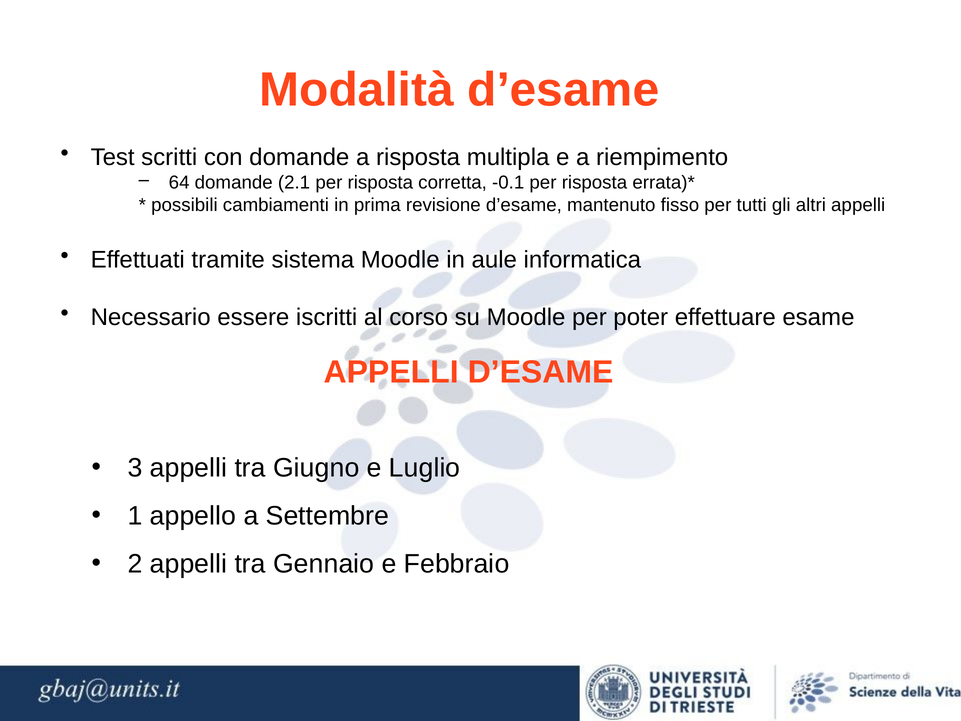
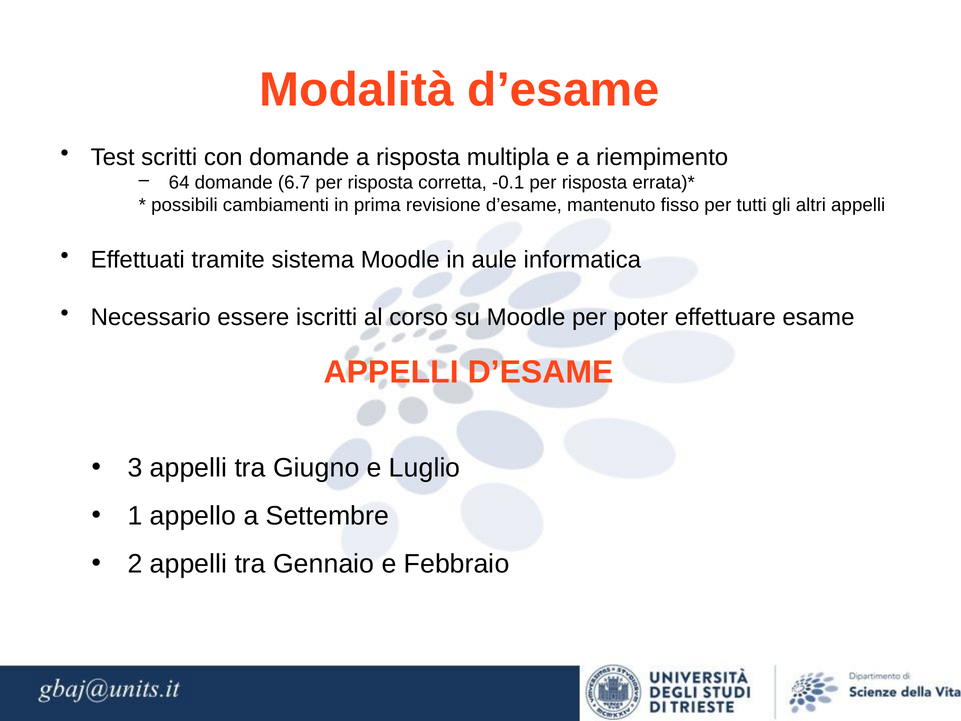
2.1: 2.1 -> 6.7
